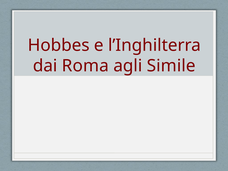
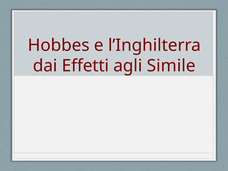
Roma: Roma -> Effetti
